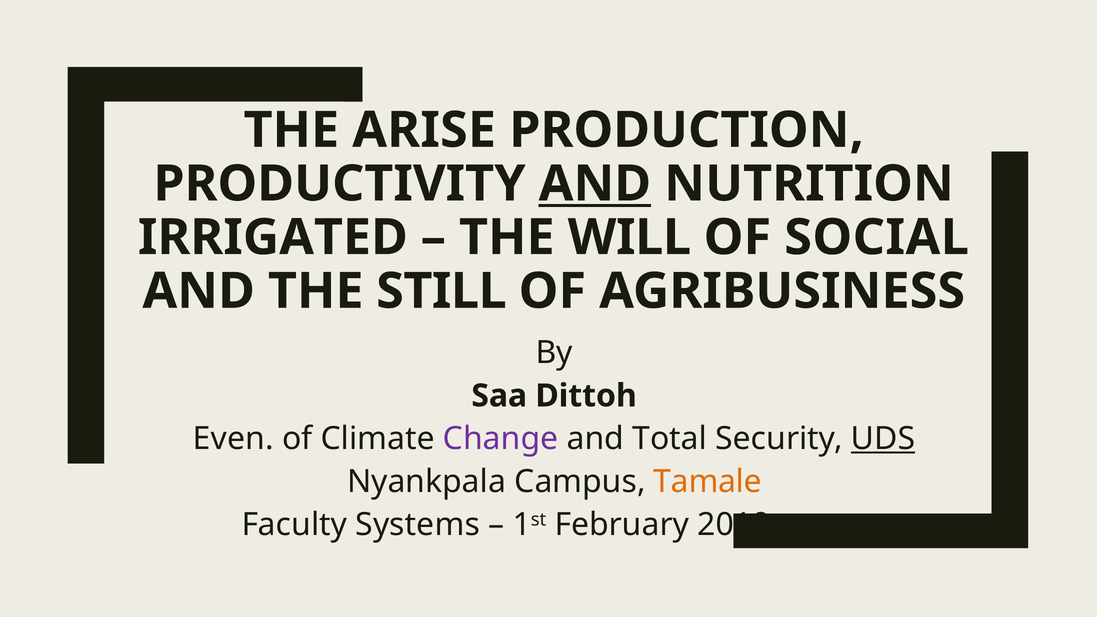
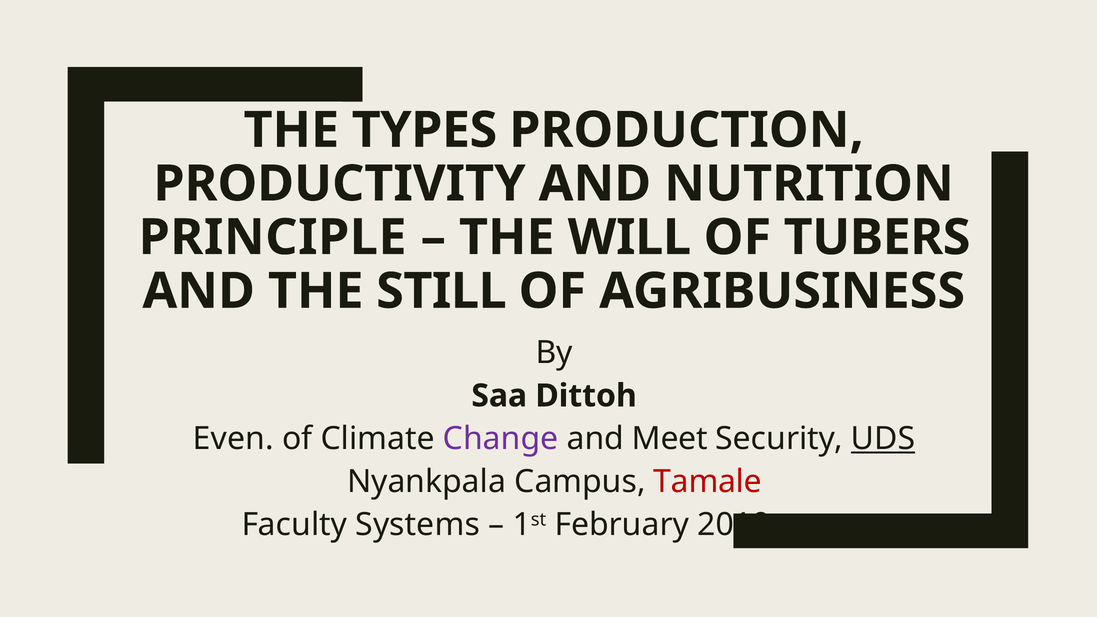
ARISE: ARISE -> TYPES
AND at (595, 184) underline: present -> none
IRRIGATED: IRRIGATED -> PRINCIPLE
SOCIAL: SOCIAL -> TUBERS
Total: Total -> Meet
Tamale colour: orange -> red
